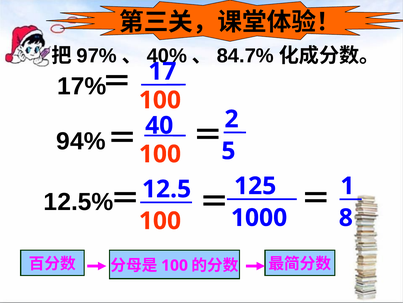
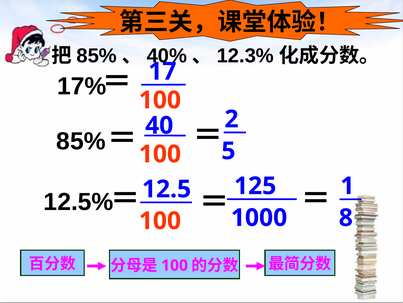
97% at (97, 56): 97% -> 85%
84.7%: 84.7% -> 12.3%
94% at (81, 141): 94% -> 85%
